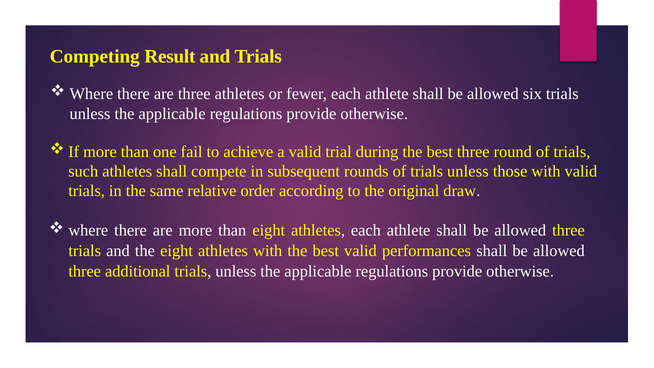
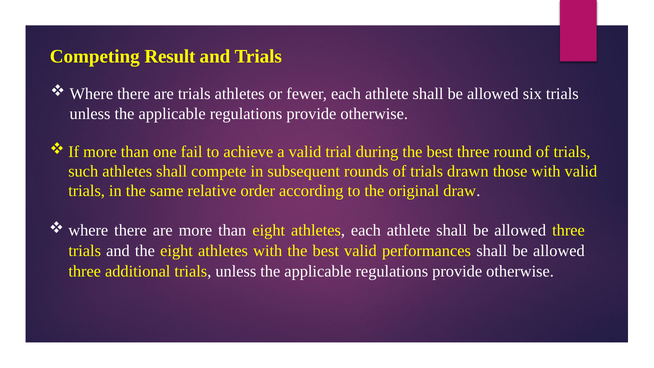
are three: three -> trials
of trials unless: unless -> drawn
